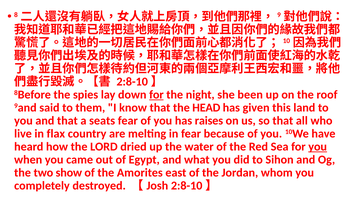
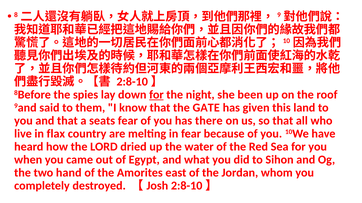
HEAD: HEAD -> GATE
raises: raises -> there
you at (318, 147) underline: present -> none
show: show -> hand
